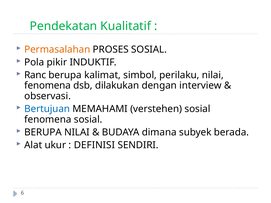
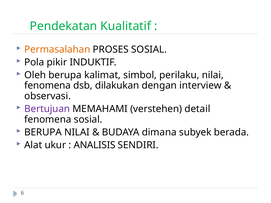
Ranc: Ranc -> Oleh
Bertujuan colour: blue -> purple
verstehen sosial: sosial -> detail
DEFINISI: DEFINISI -> ANALISIS
